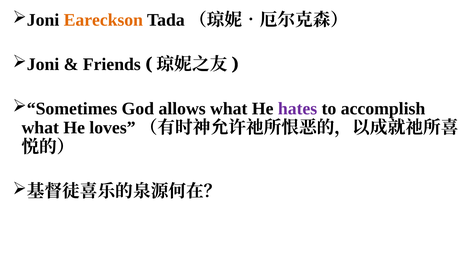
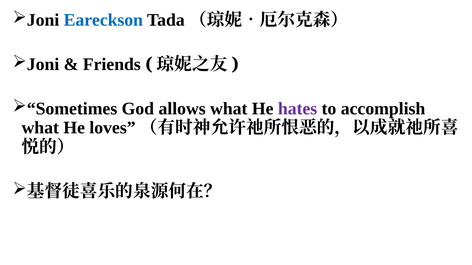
Eareckson colour: orange -> blue
